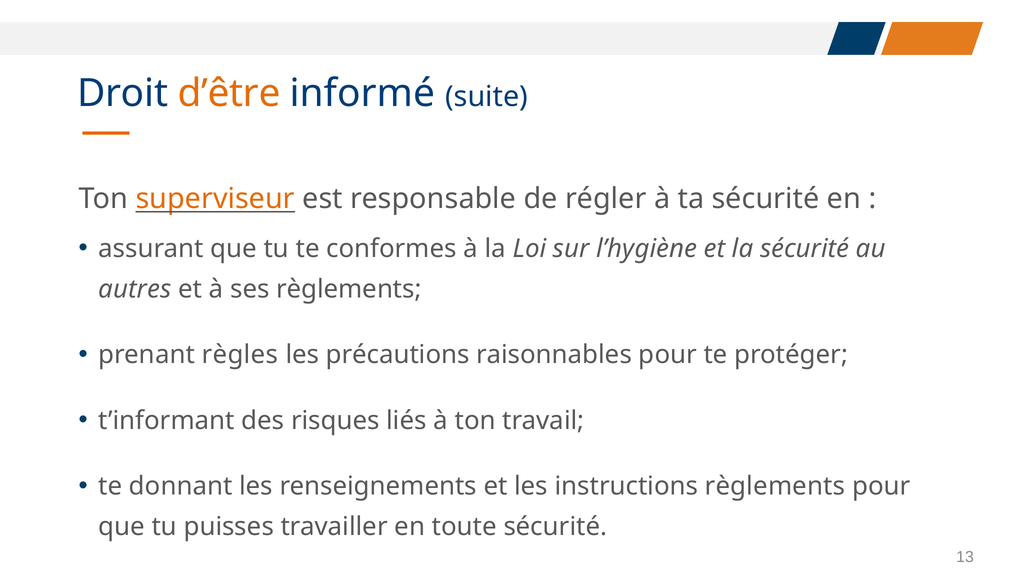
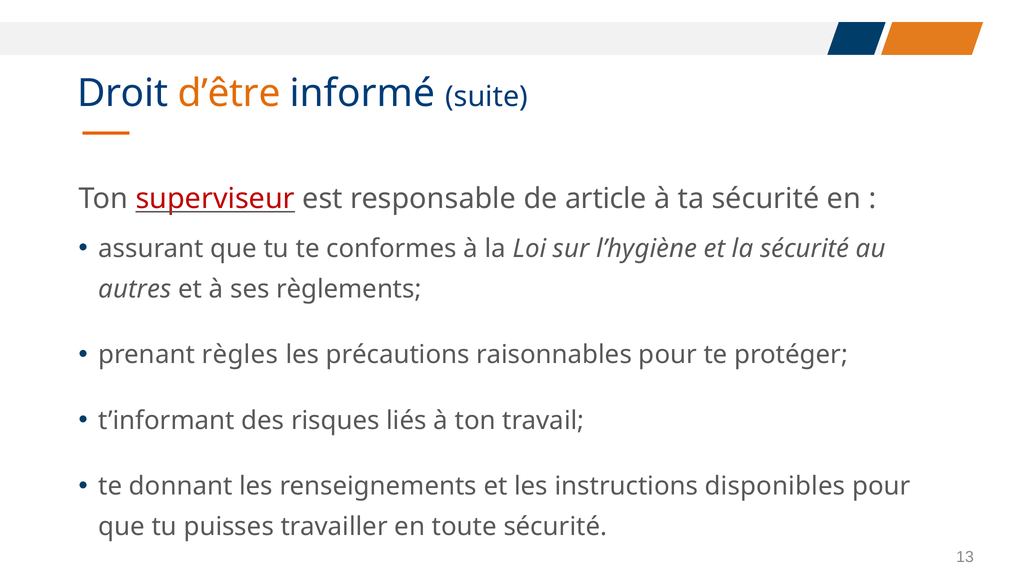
superviseur colour: orange -> red
régler: régler -> article
instructions règlements: règlements -> disponibles
